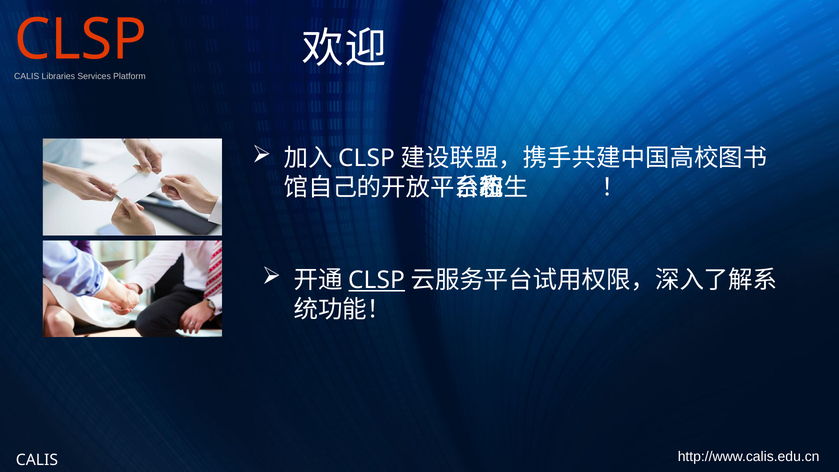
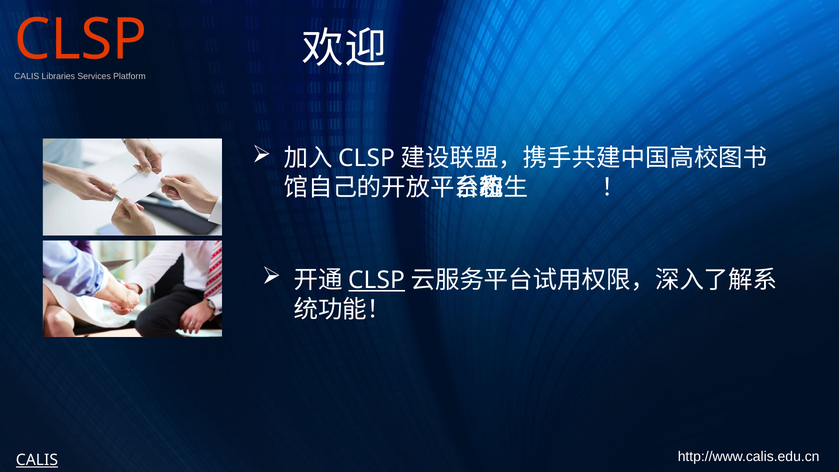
CALIS at (37, 460) underline: none -> present
